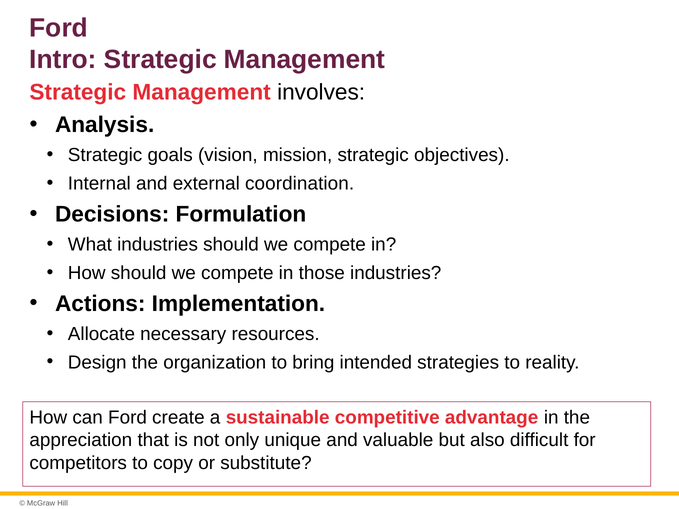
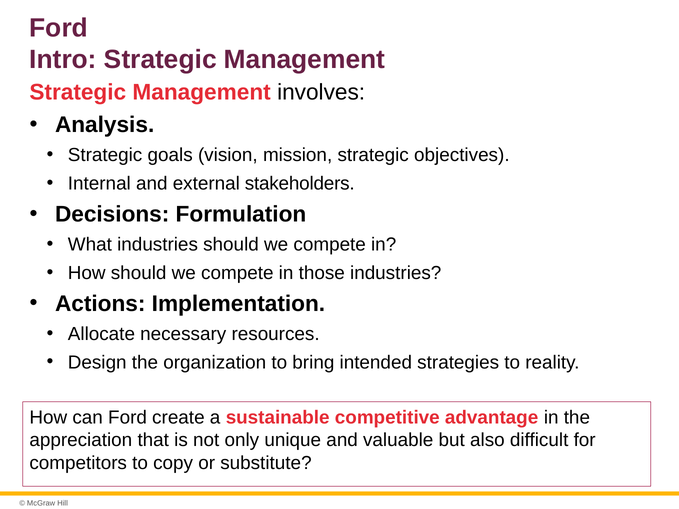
coordination: coordination -> stakeholders
